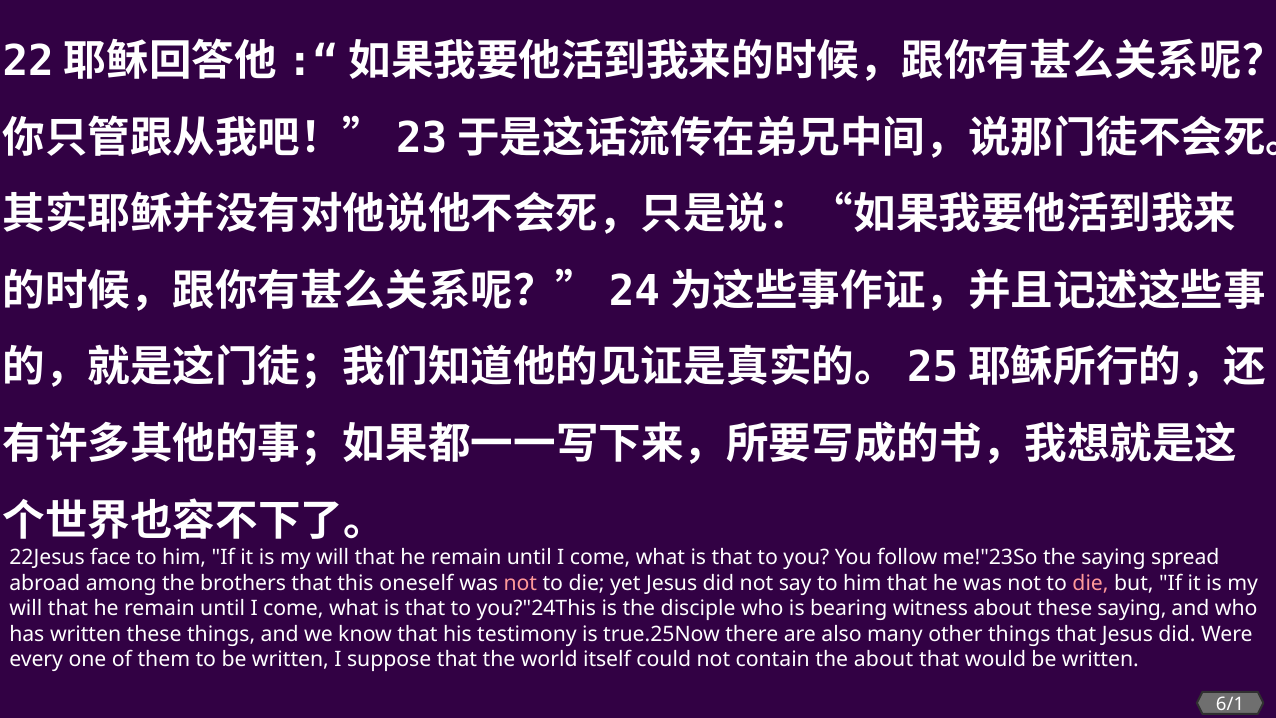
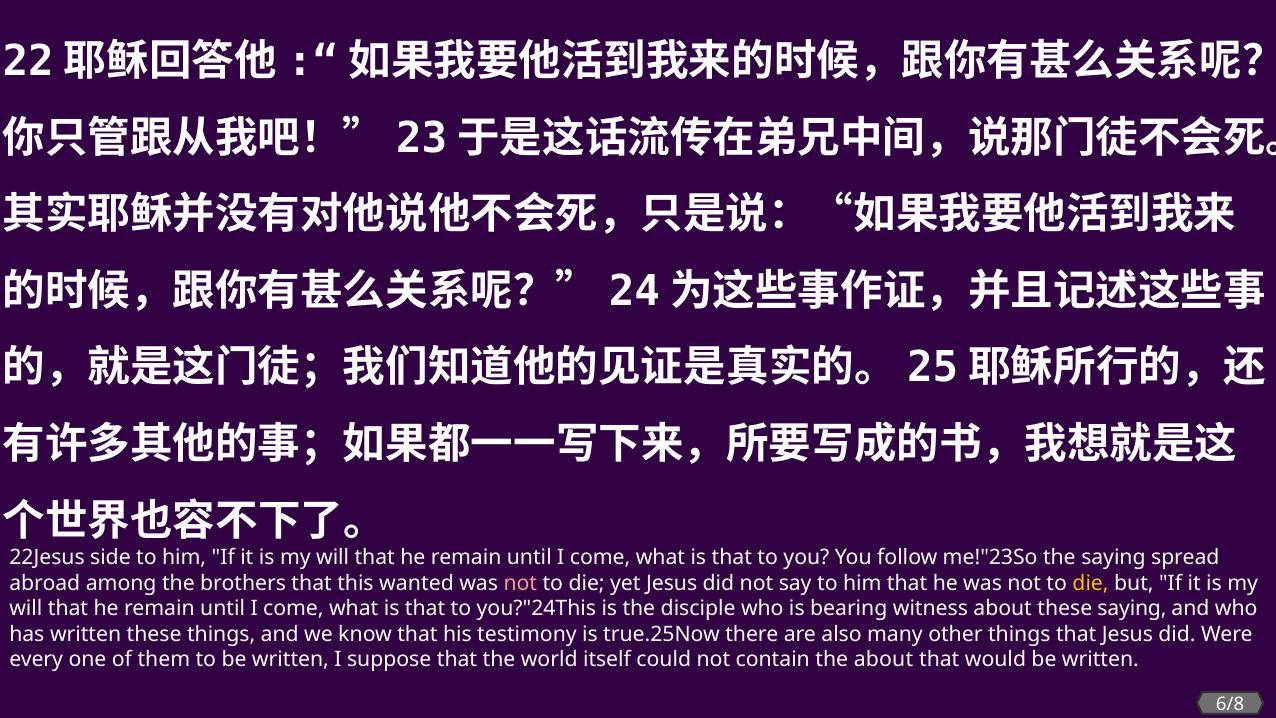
face: face -> side
oneself: oneself -> wanted
die at (1091, 583) colour: pink -> yellow
6/1: 6/1 -> 6/8
